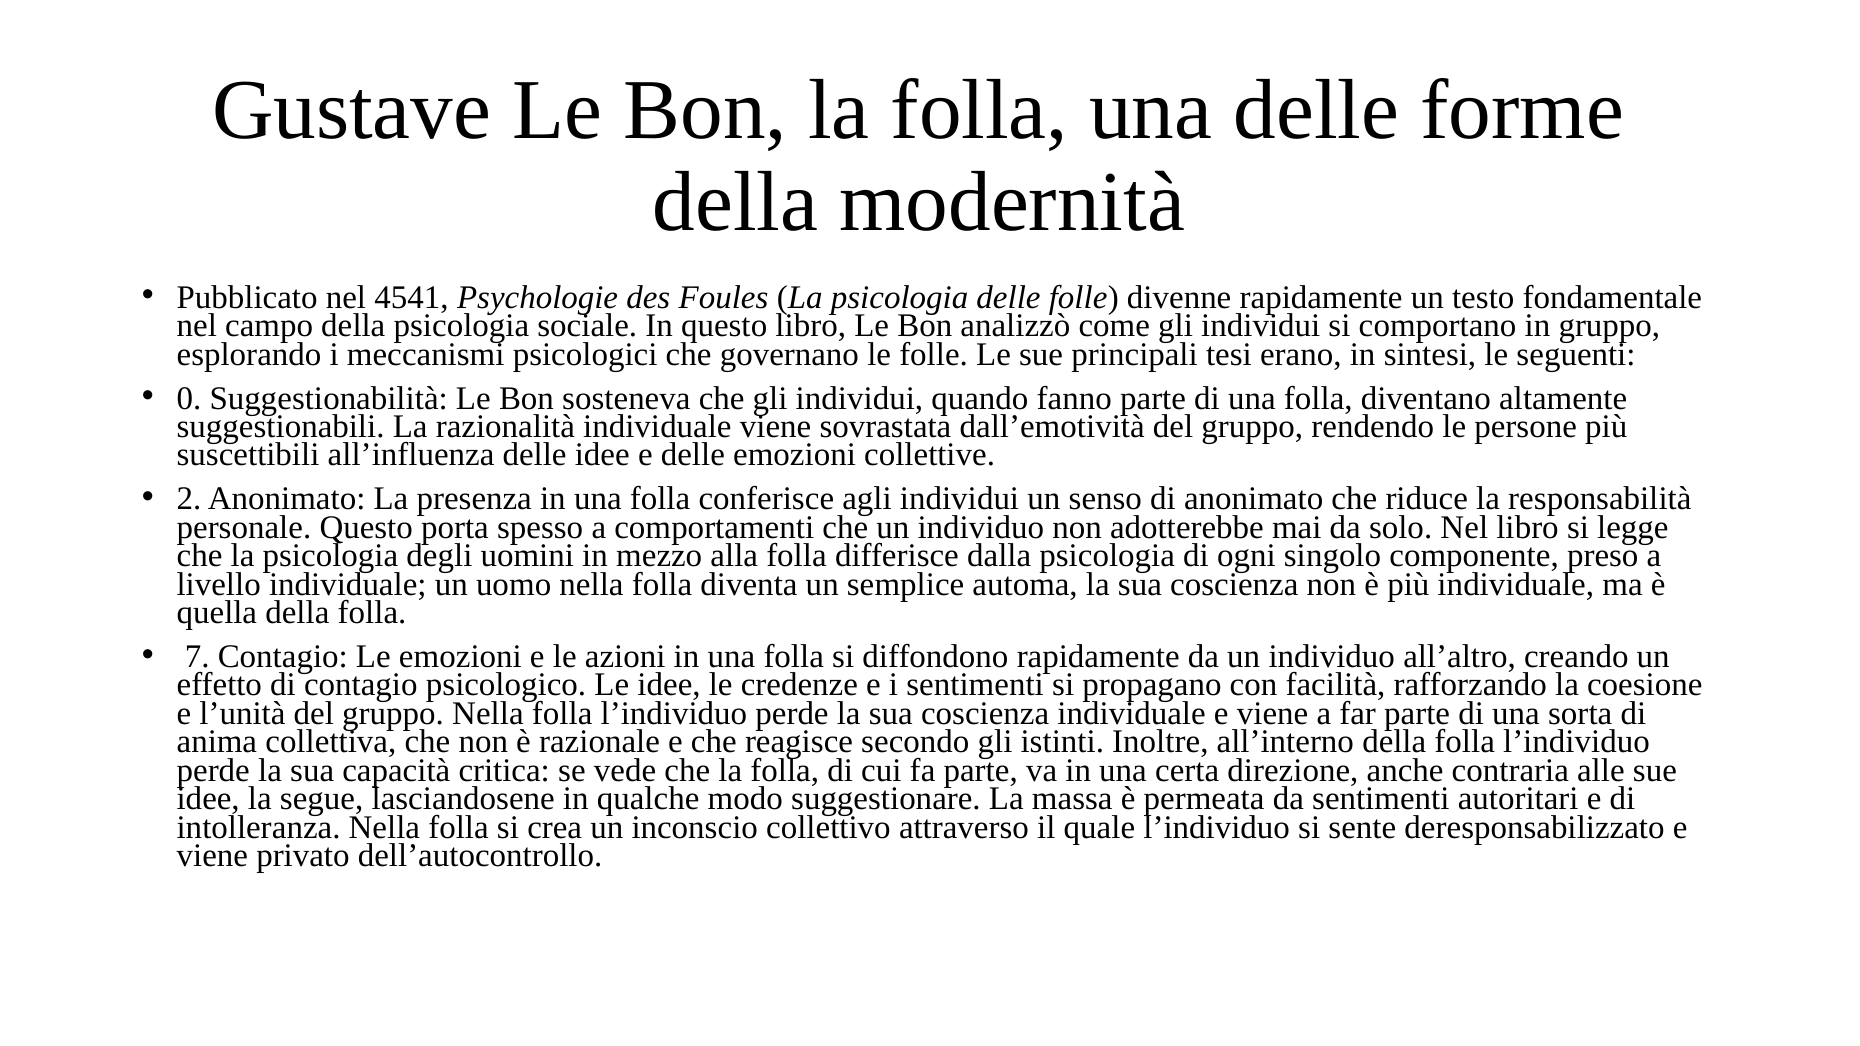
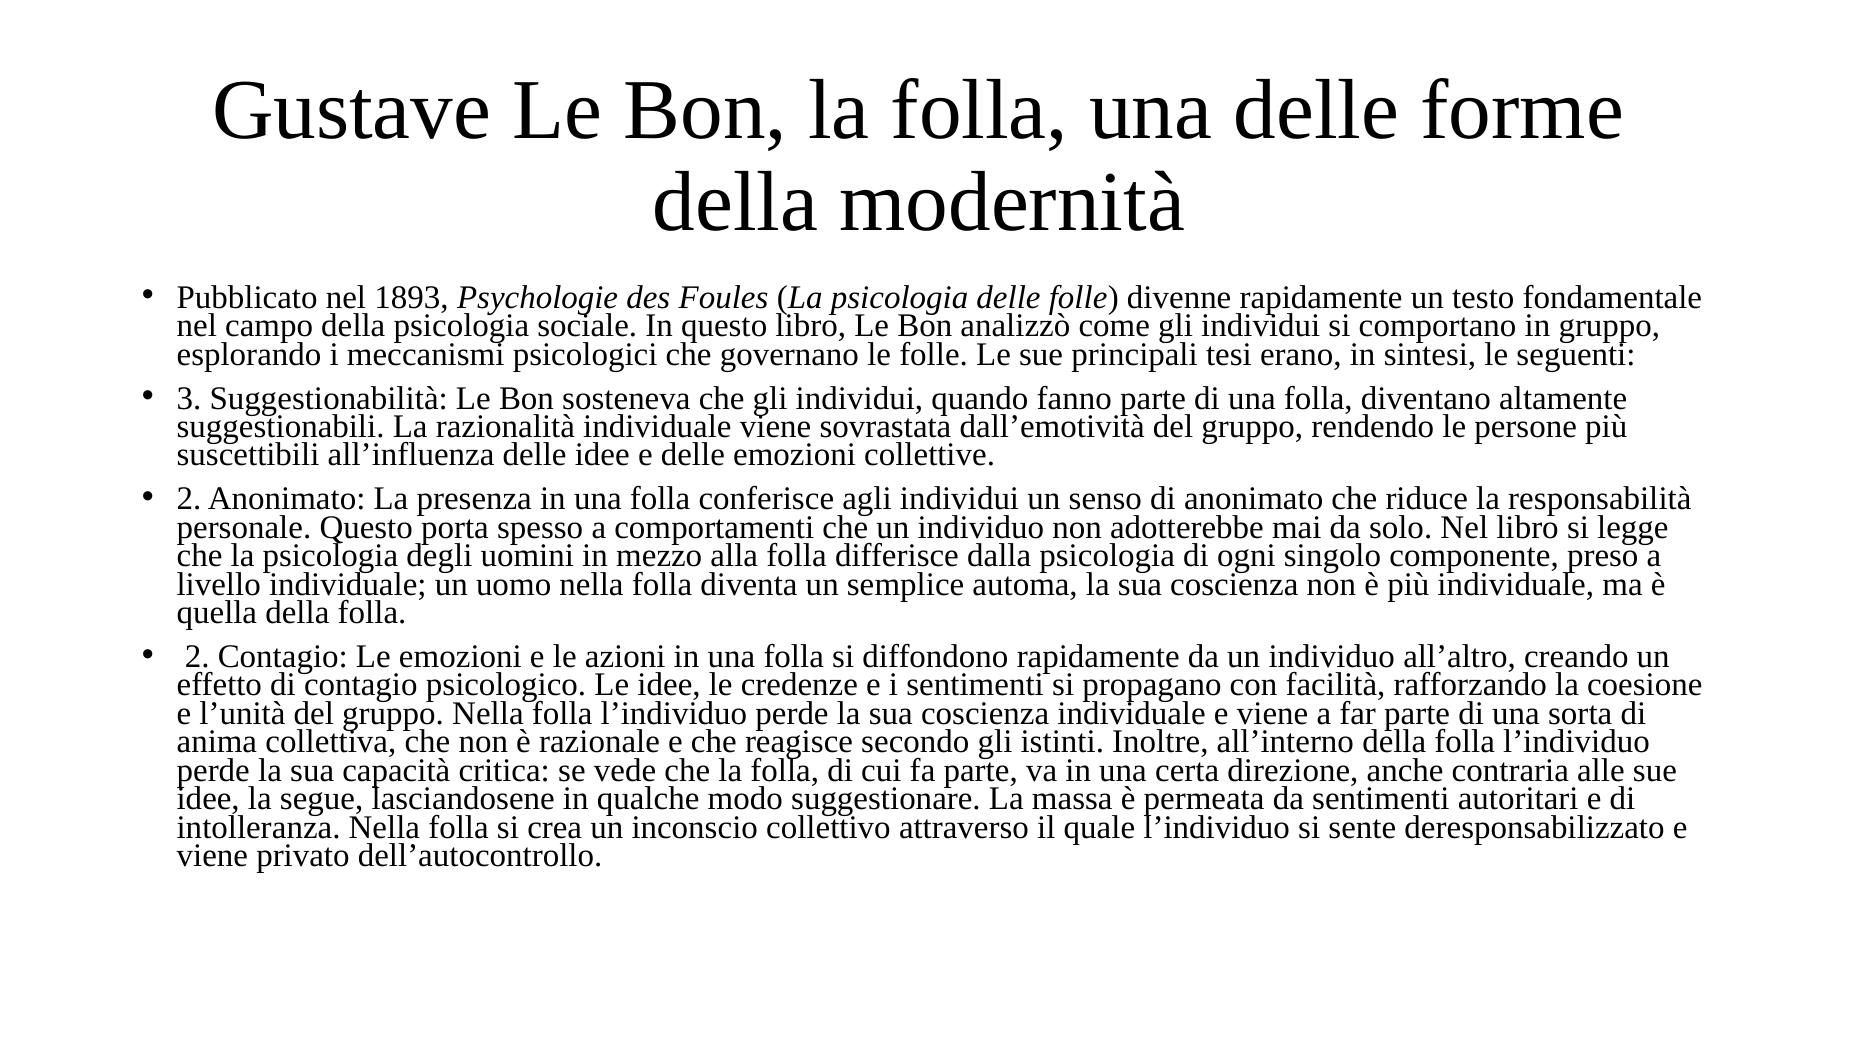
4541: 4541 -> 1893
0: 0 -> 3
7 at (197, 657): 7 -> 2
